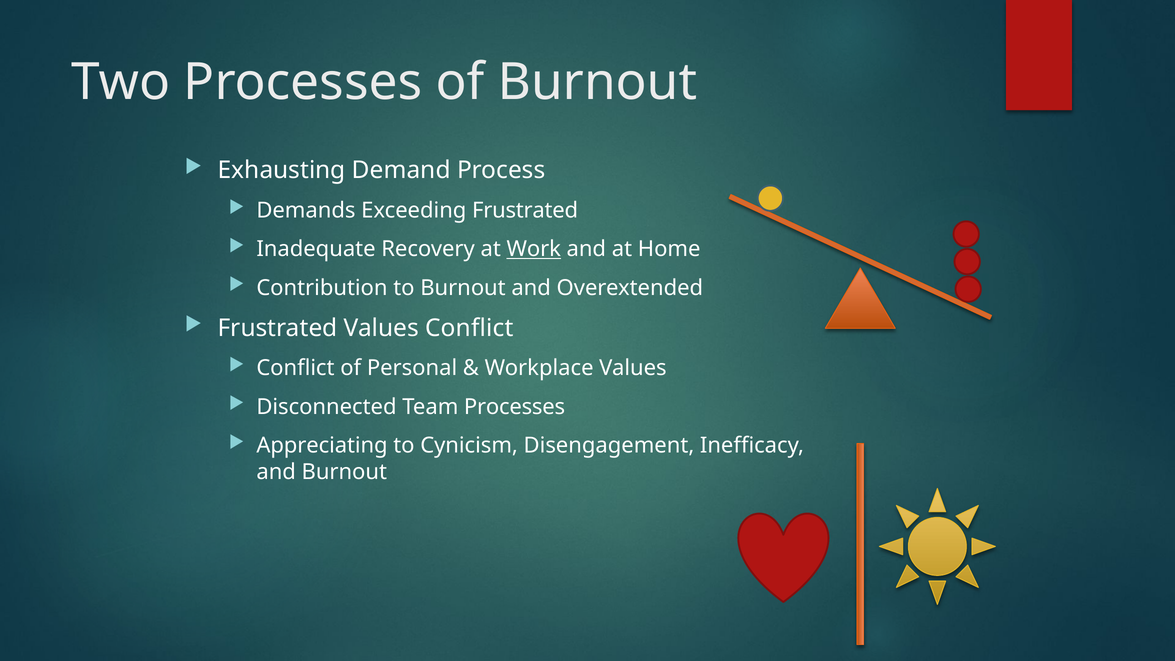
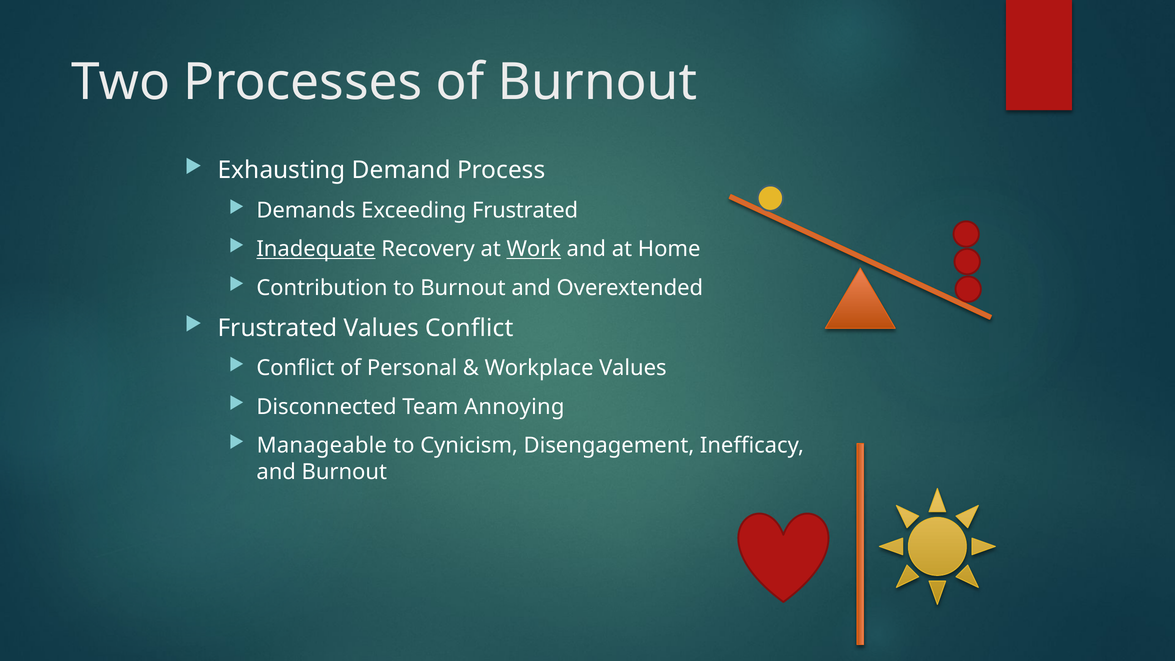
Inadequate underline: none -> present
Team Processes: Processes -> Annoying
Appreciating: Appreciating -> Manageable
